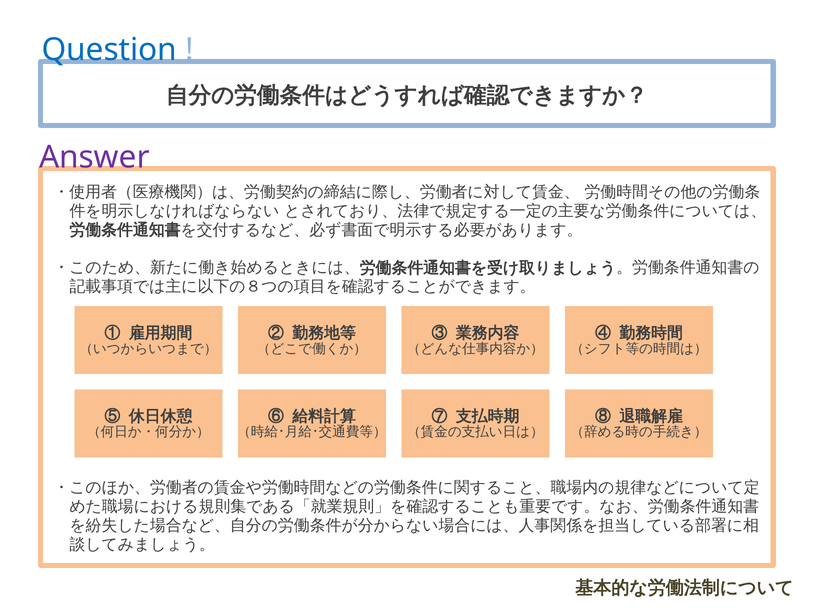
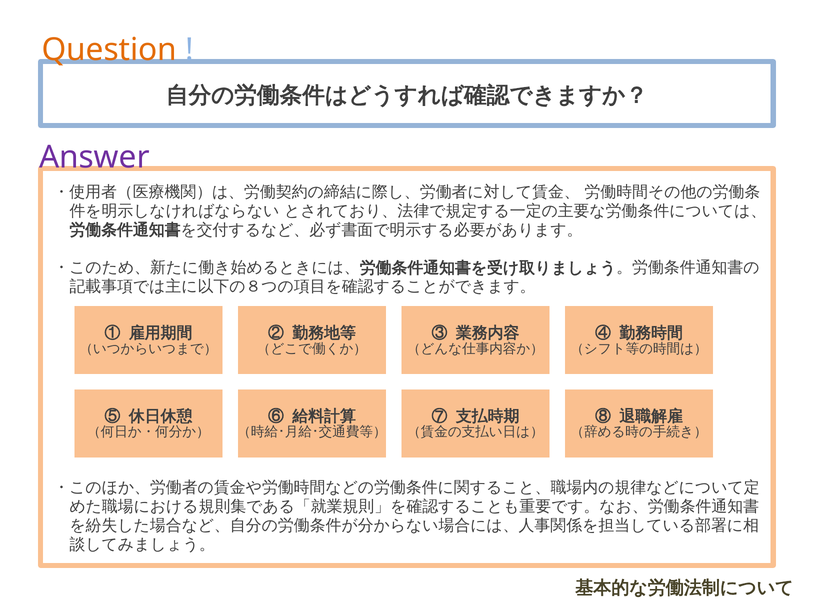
Question colour: blue -> orange
